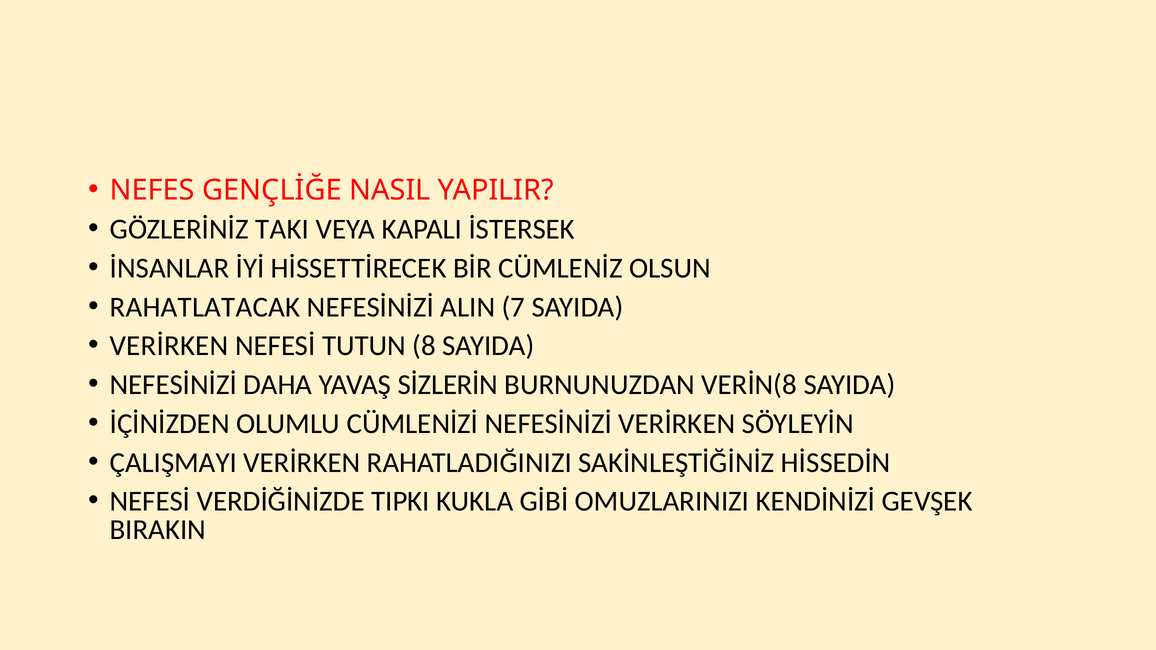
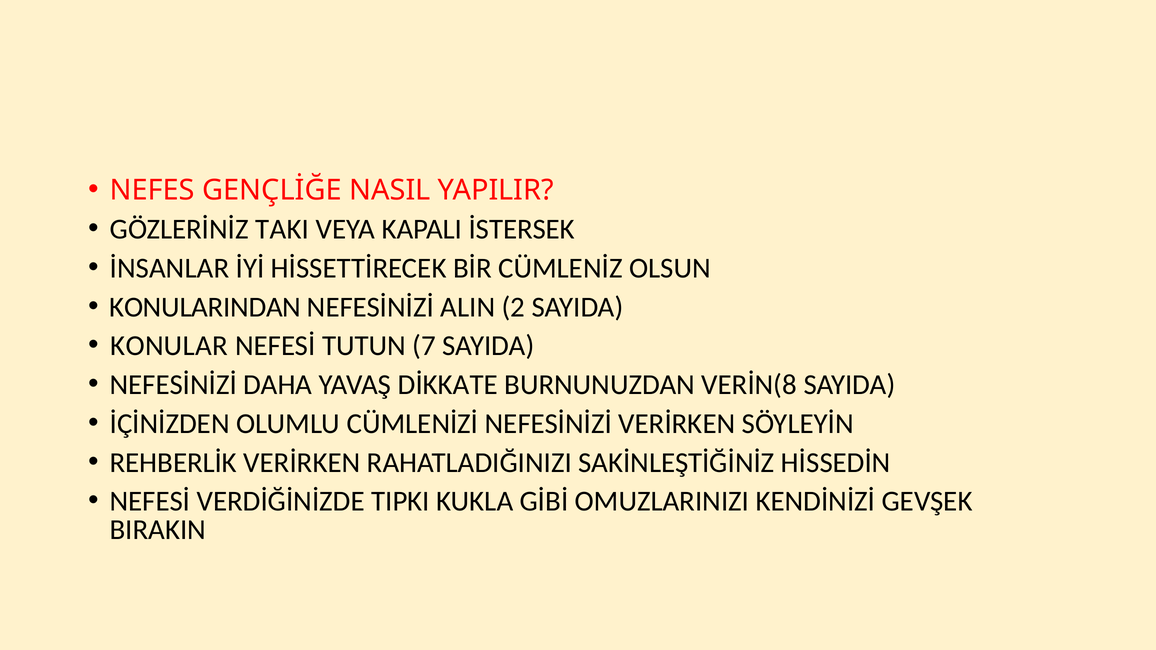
RAHATLATACAK: RAHATLATACAK -> KONULARINDAN
7: 7 -> 2
VERİRKEN at (169, 346): VERİRKEN -> KONULAR
8: 8 -> 7
SİZLERİN: SİZLERİN -> DİKKATE
ÇALIŞMAYI: ÇALIŞMAYI -> REHBERLİK
